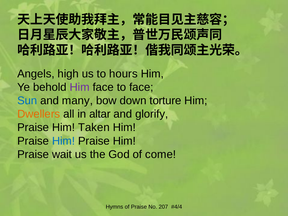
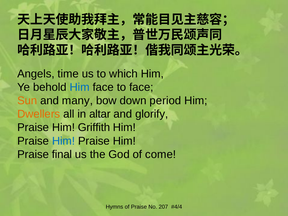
high: high -> time
hours: hours -> which
Him at (80, 87) colour: purple -> blue
Sun colour: blue -> orange
torture: torture -> period
Taken: Taken -> Griffith
wait: wait -> final
